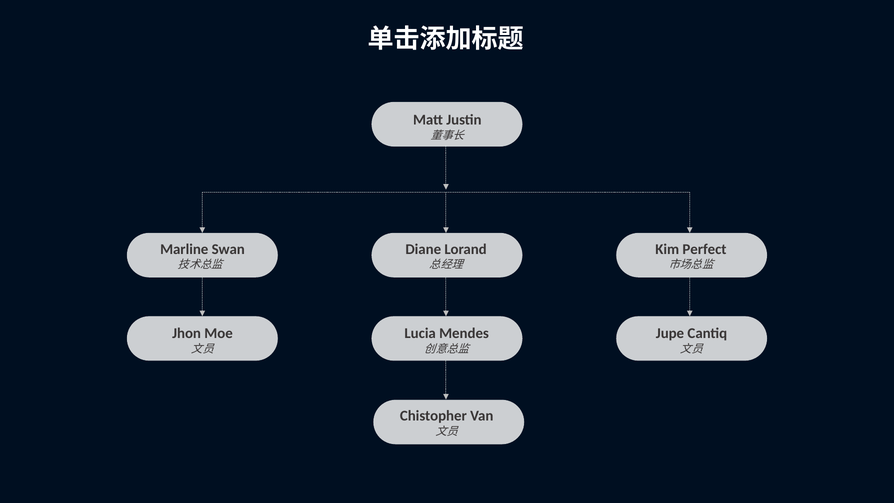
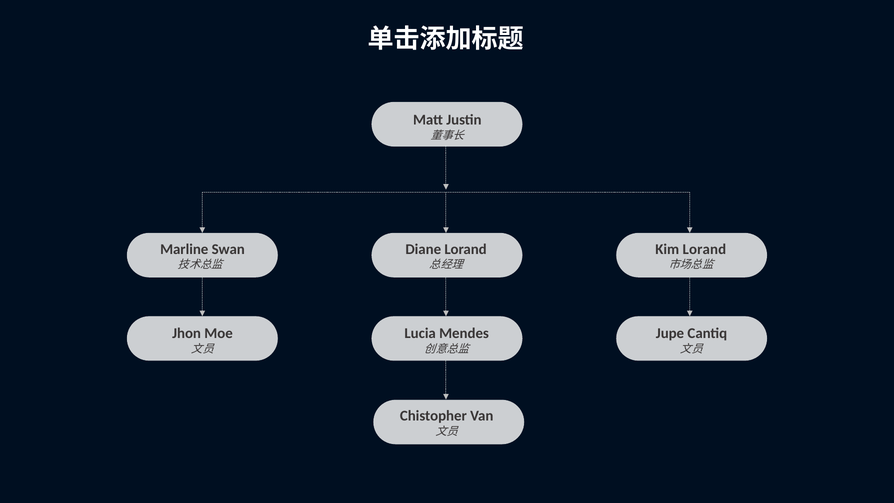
Kim Perfect: Perfect -> Lorand
